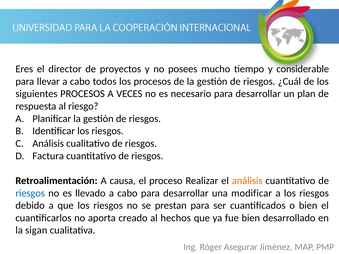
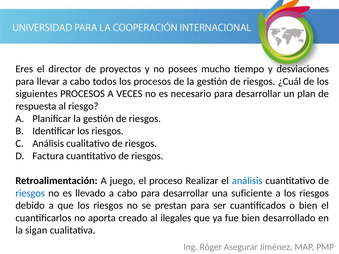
considerable: considerable -> desviaciones
causa: causa -> juego
análisis at (247, 181) colour: orange -> blue
modificar: modificar -> suficiente
hechos: hechos -> ilegales
